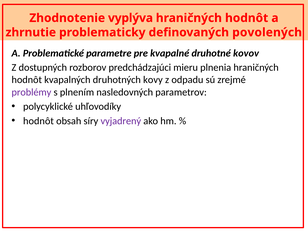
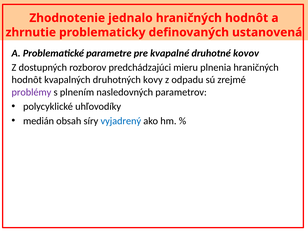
vyplýva: vyplýva -> jednalo
povolených: povolených -> ustanovená
hodnôt at (38, 121): hodnôt -> medián
vyjadrený colour: purple -> blue
